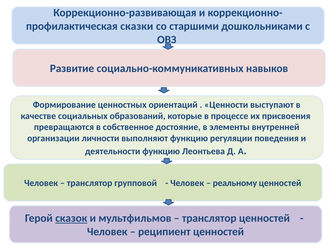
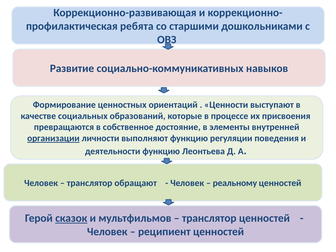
сказки: сказки -> ребята
организации underline: none -> present
групповой: групповой -> обращают
